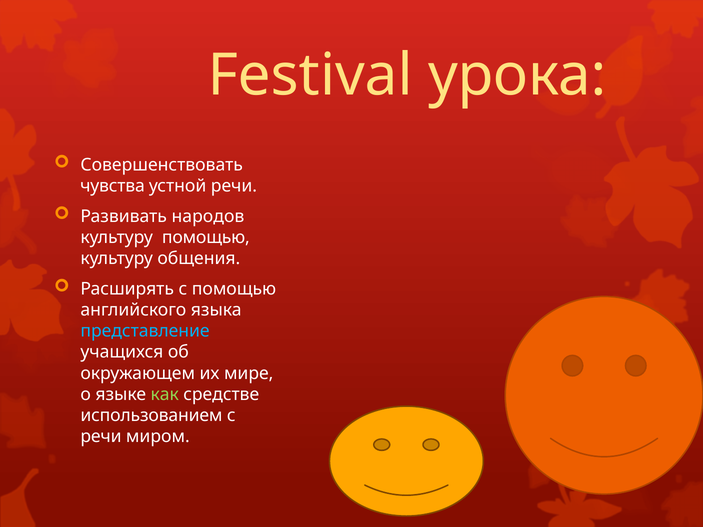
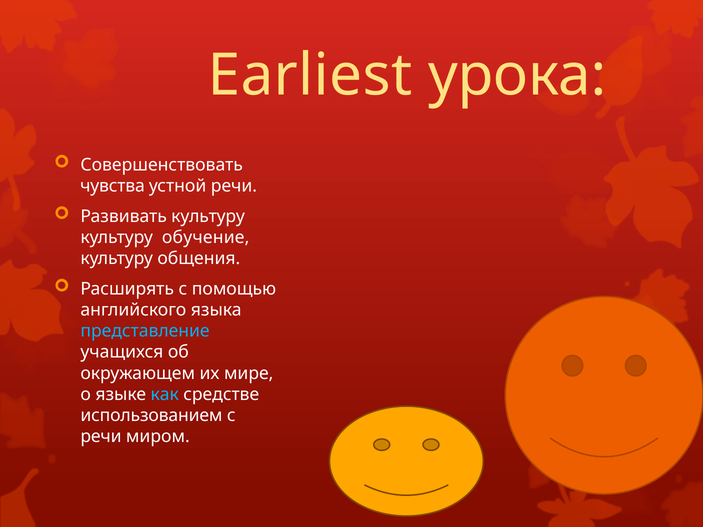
Festival: Festival -> Earliest
Развивать народов: народов -> культуру
культуру помощью: помощью -> обучение
как colour: light green -> light blue
